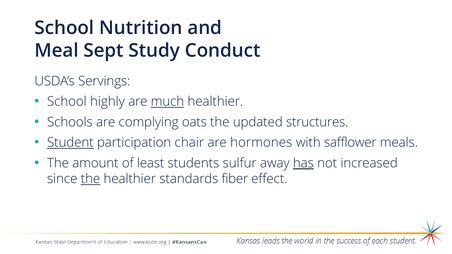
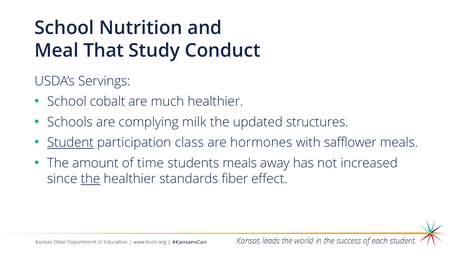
Sept: Sept -> That
highly: highly -> cobalt
much underline: present -> none
oats: oats -> milk
chair: chair -> class
least: least -> time
students sulfur: sulfur -> meals
has underline: present -> none
